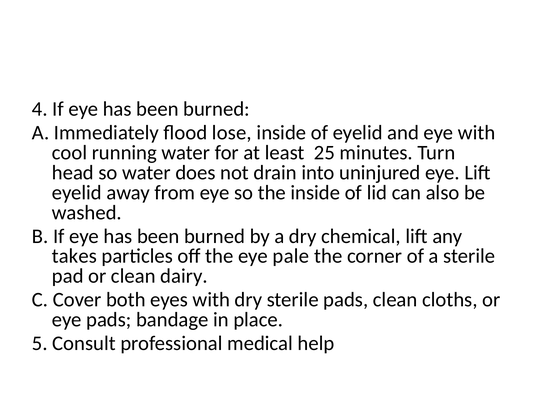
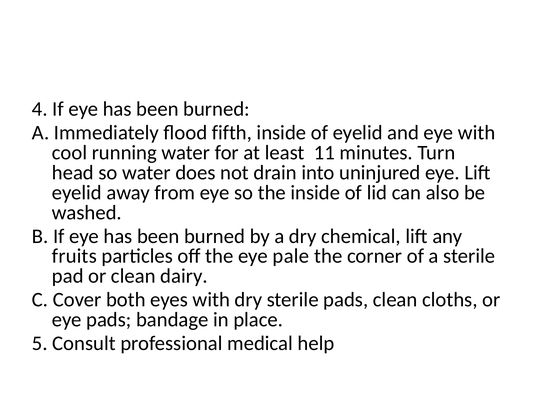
lose: lose -> fifth
25: 25 -> 11
takes: takes -> fruits
